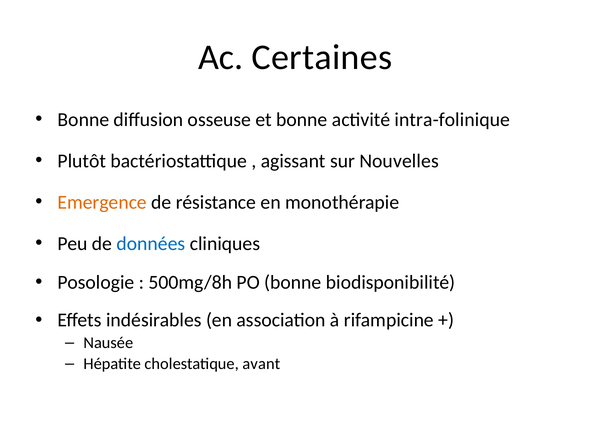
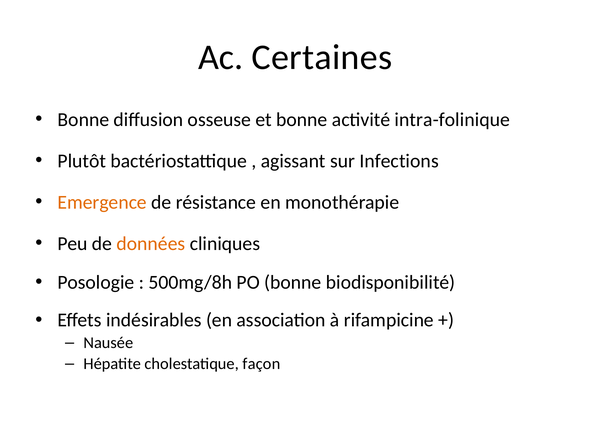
Nouvelles: Nouvelles -> Infections
données colour: blue -> orange
avant: avant -> façon
